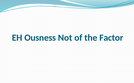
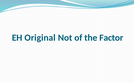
Ousness: Ousness -> Original
